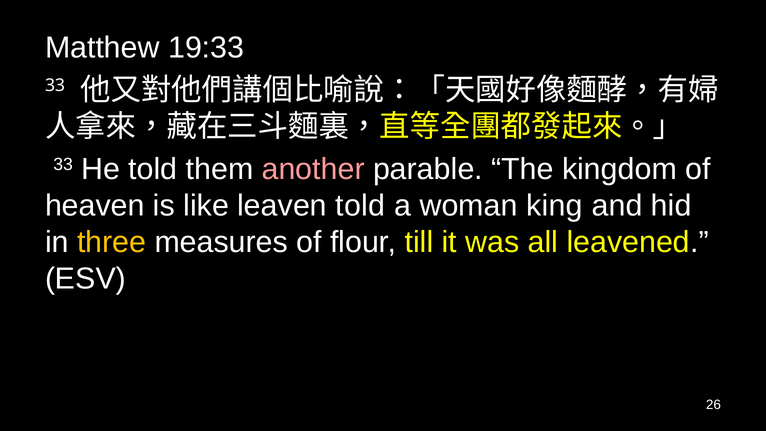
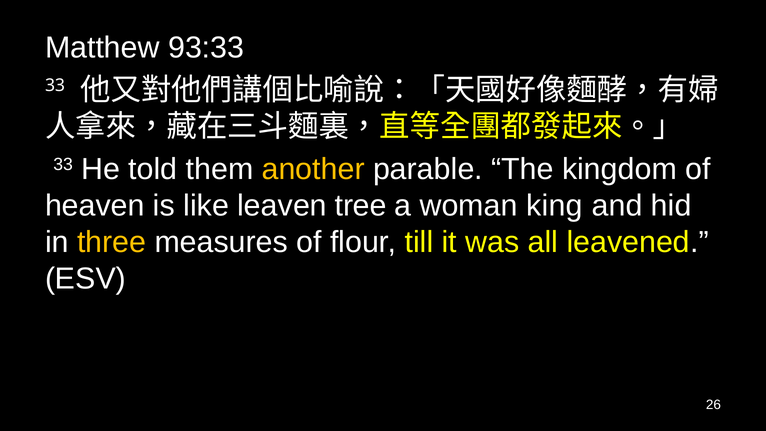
19:33: 19:33 -> 93:33
another colour: pink -> yellow
leaven told: told -> tree
